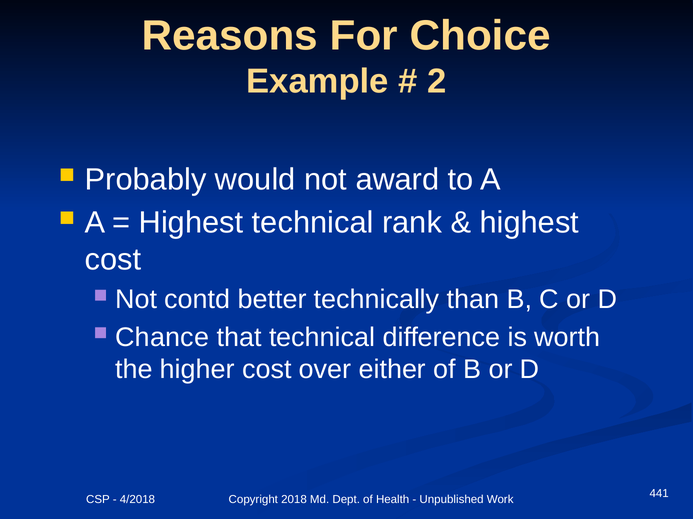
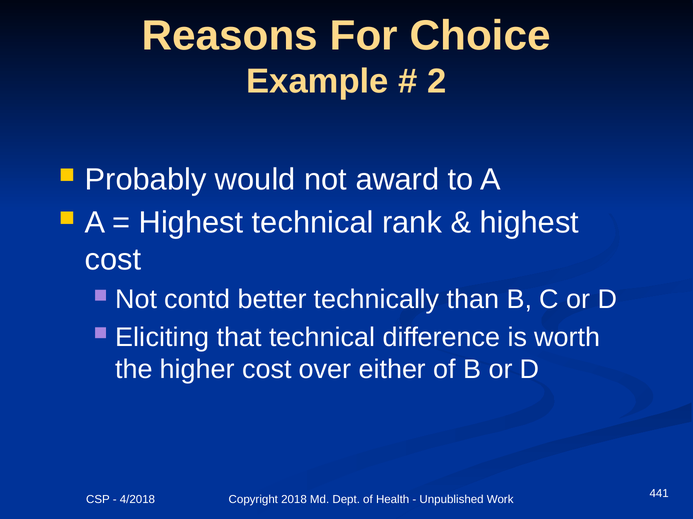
Chance: Chance -> Eliciting
